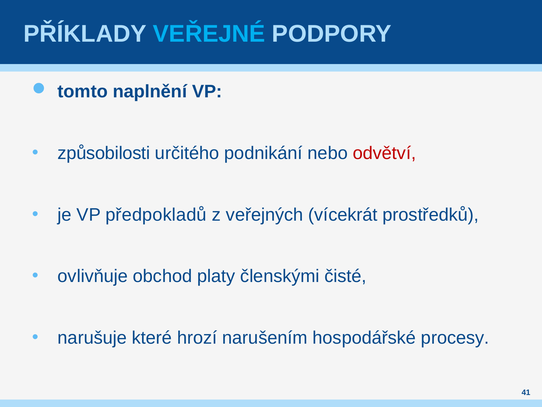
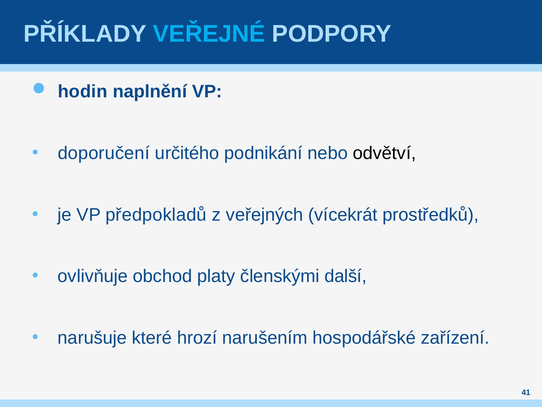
tomto: tomto -> hodin
způsobilosti: způsobilosti -> doporučení
odvětví colour: red -> black
čisté: čisté -> další
procesy: procesy -> zařízení
